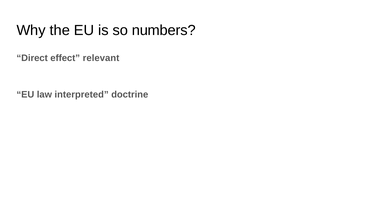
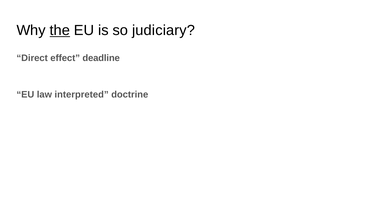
the underline: none -> present
numbers: numbers -> judiciary
relevant: relevant -> deadline
